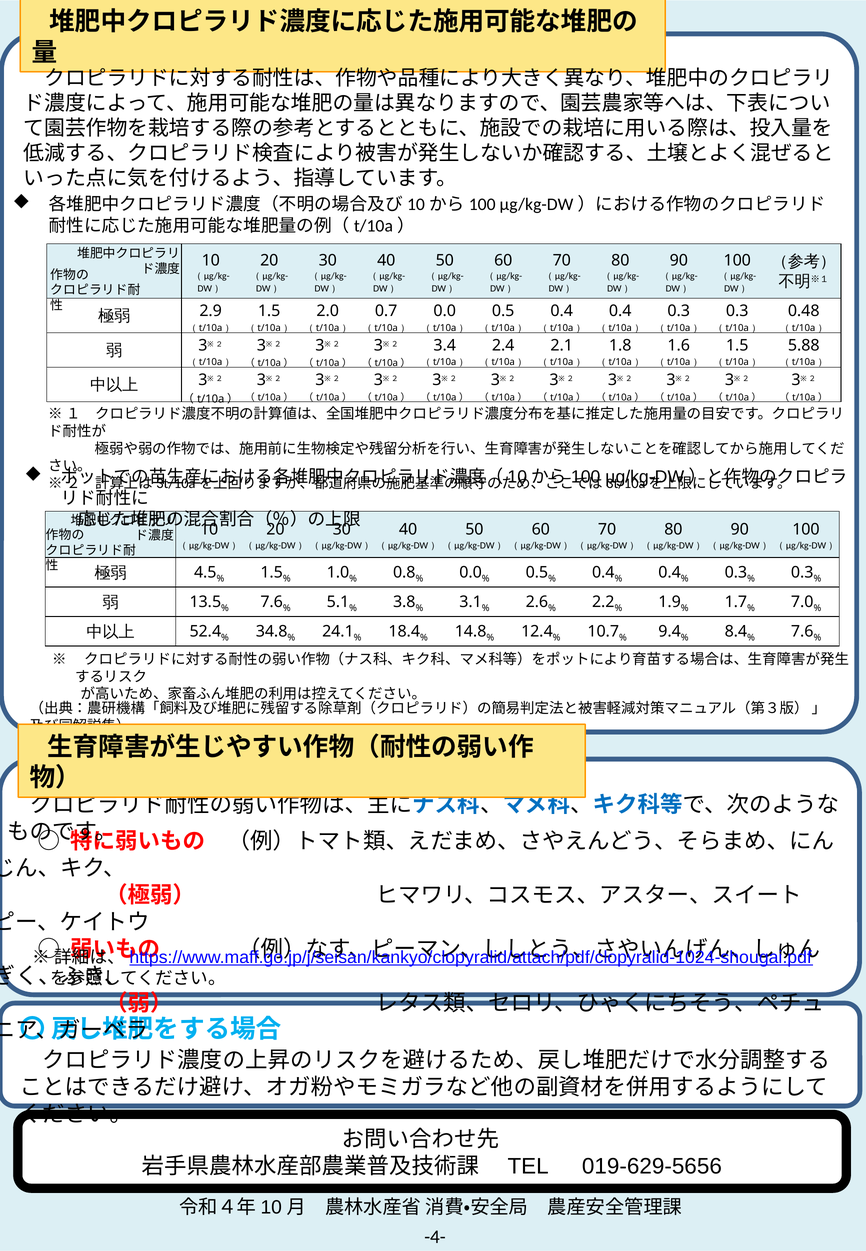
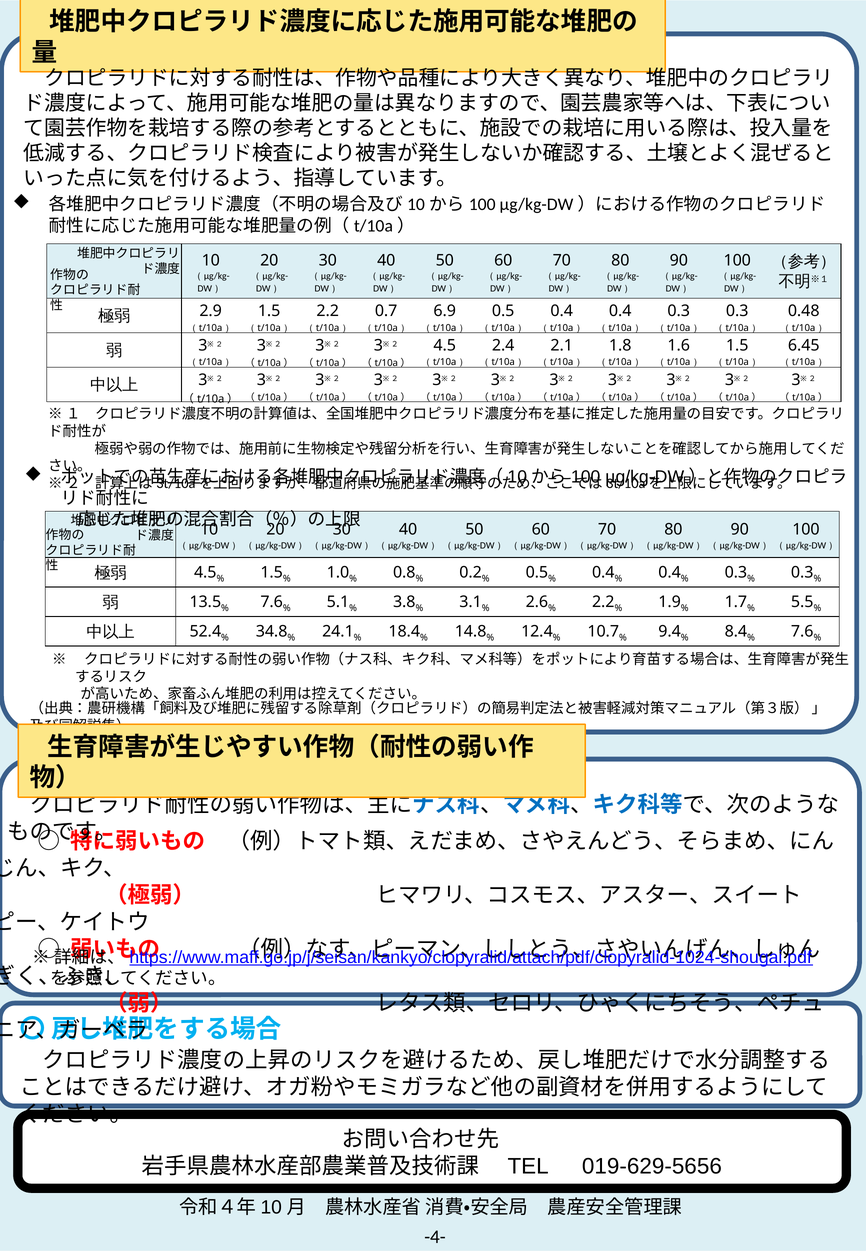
2.0 at (328, 311): 2.0 -> 2.2
0.0 at (445, 311): 0.0 -> 6.9
3.4 at (445, 345): 3.4 -> 4.5
5.88: 5.88 -> 6.45
0.0 at (471, 573): 0.0 -> 0.2
7.0: 7.0 -> 5.5
